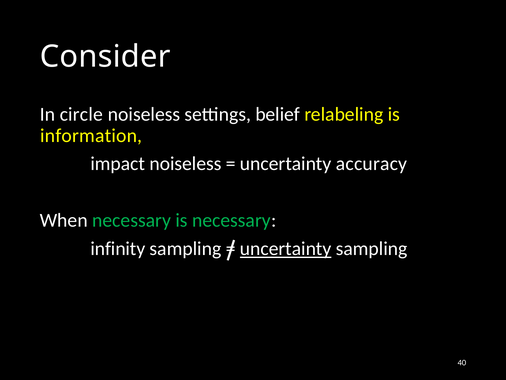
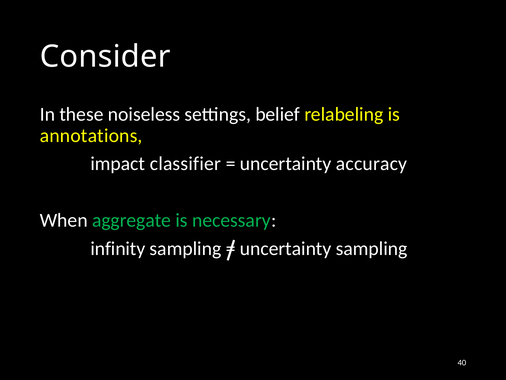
circle: circle -> these
information: information -> annotations
impact noiseless: noiseless -> classifier
When necessary: necessary -> aggregate
uncertainty at (286, 248) underline: present -> none
